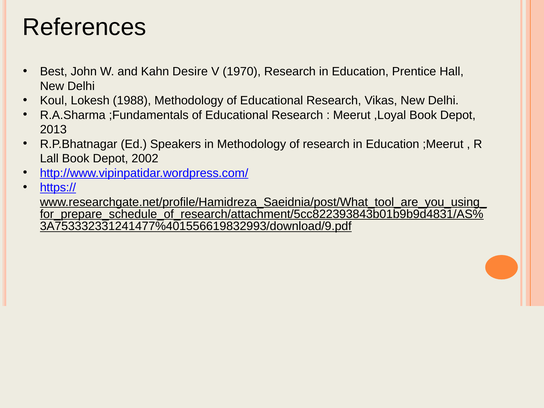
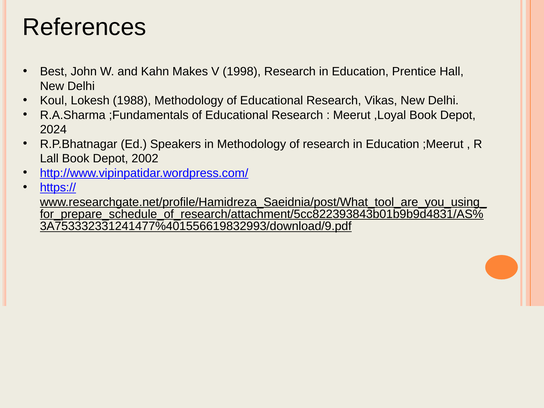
Desire: Desire -> Makes
1970: 1970 -> 1998
2013: 2013 -> 2024
